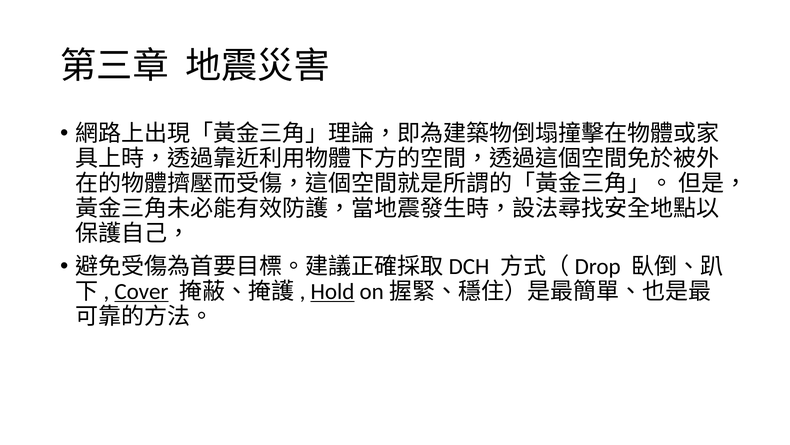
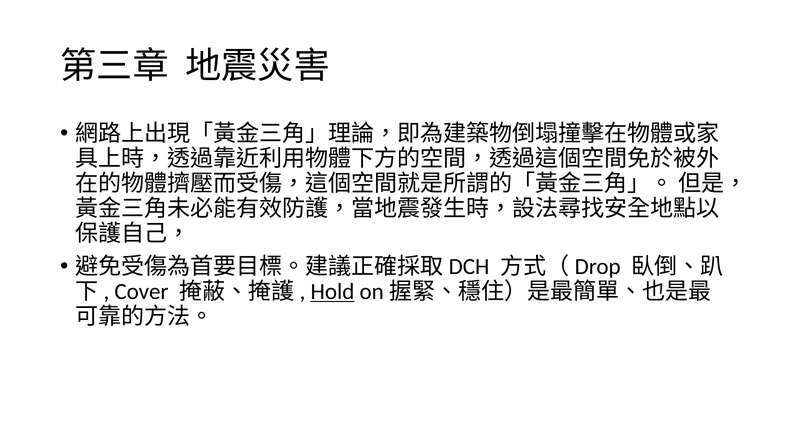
Cover underline: present -> none
